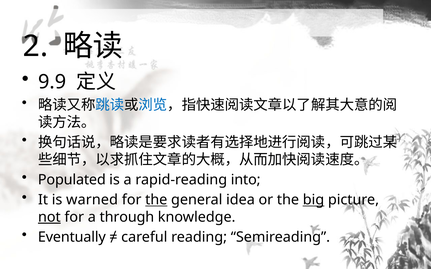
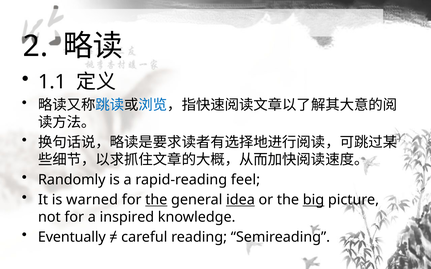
9.9: 9.9 -> 1.1
Populated: Populated -> Randomly
into: into -> feel
idea underline: none -> present
not underline: present -> none
through: through -> inspired
